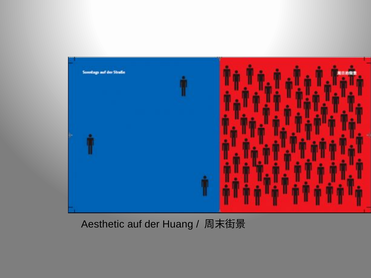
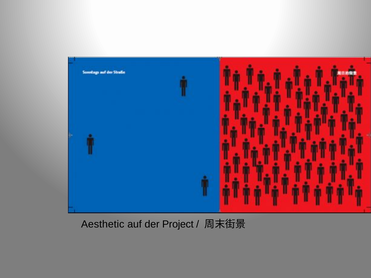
Huang: Huang -> Project
